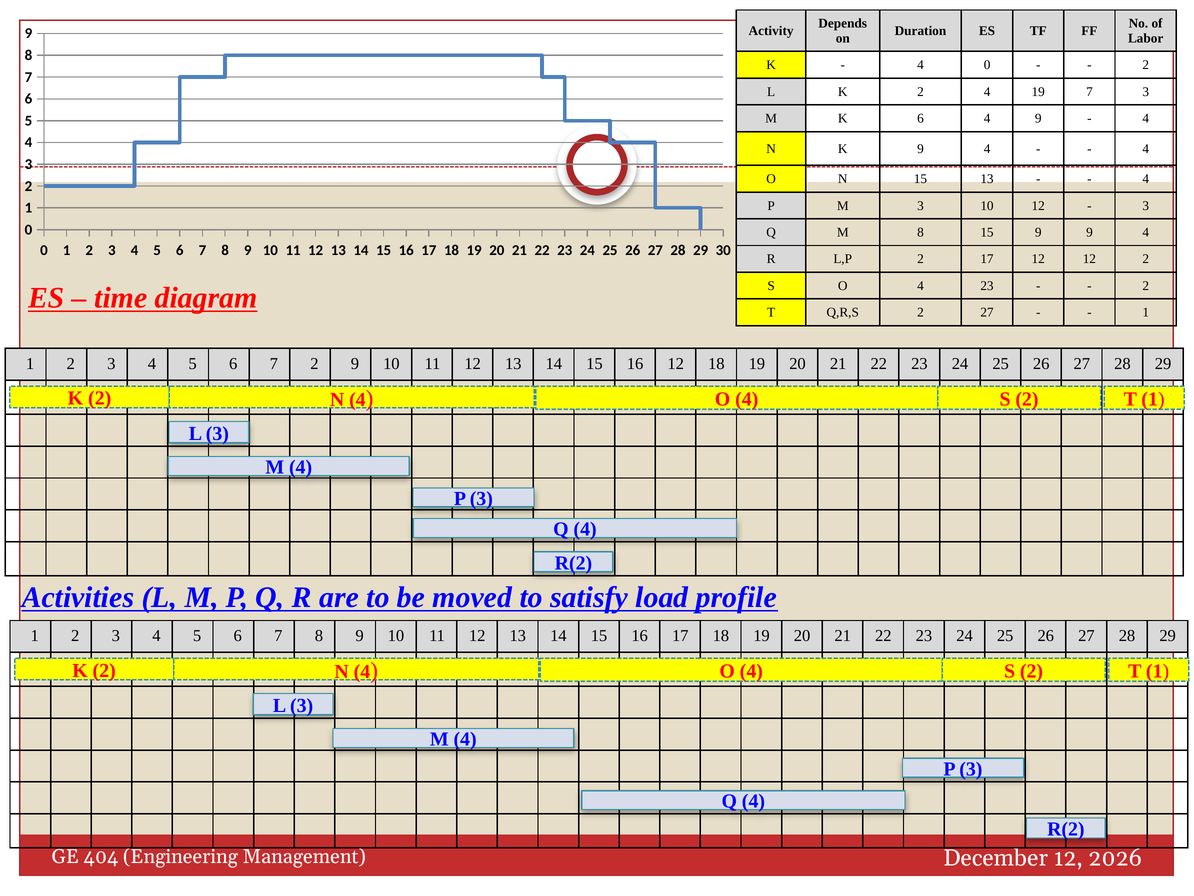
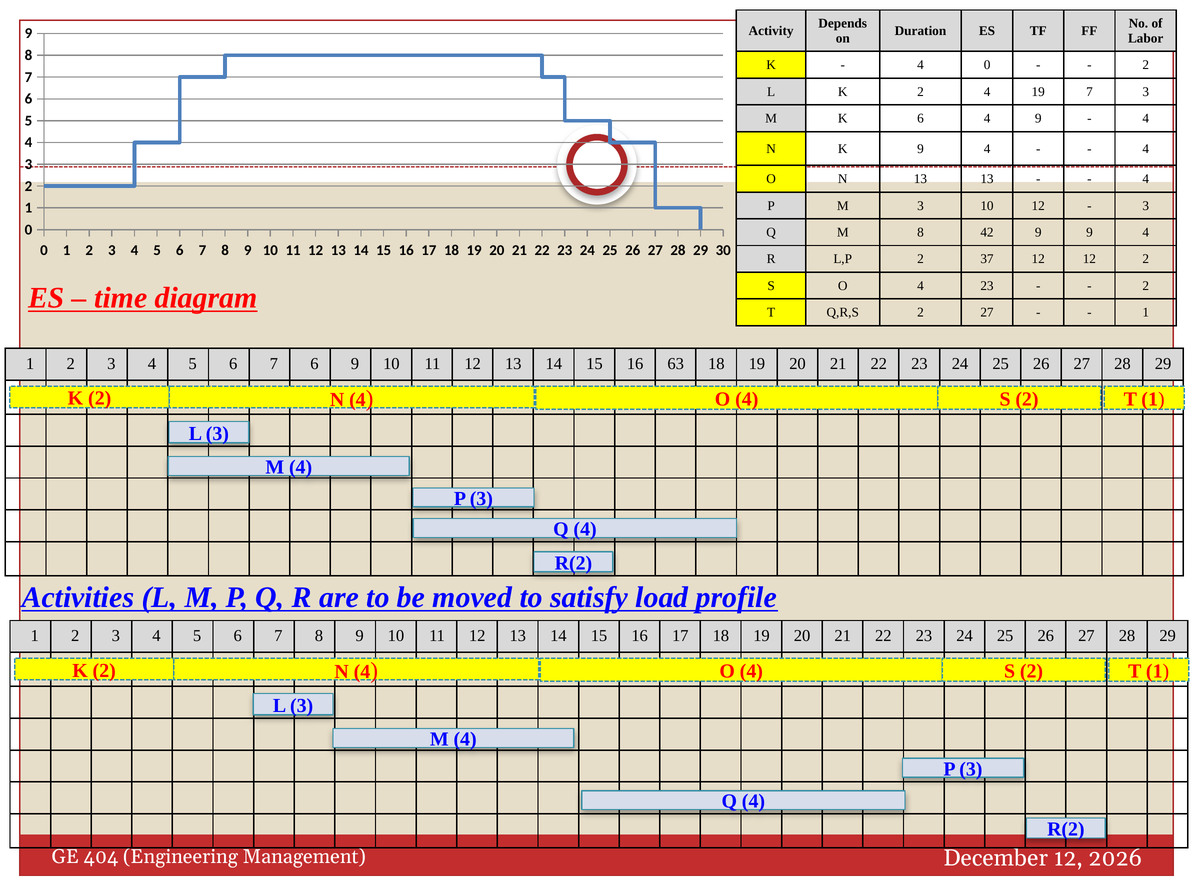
N 15: 15 -> 13
8 15: 15 -> 42
2 17: 17 -> 37
7 2: 2 -> 6
16 12: 12 -> 63
